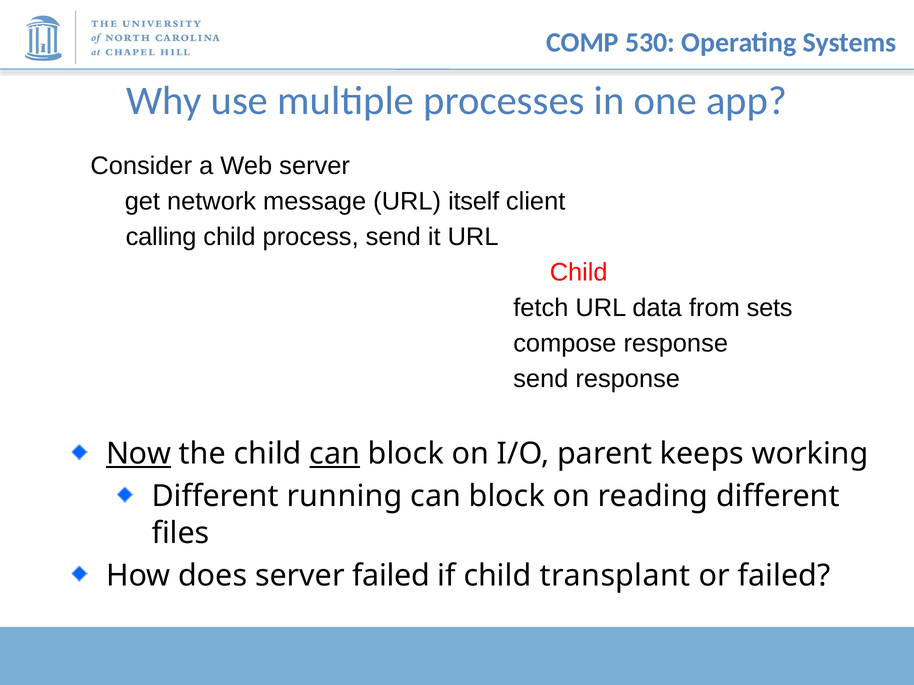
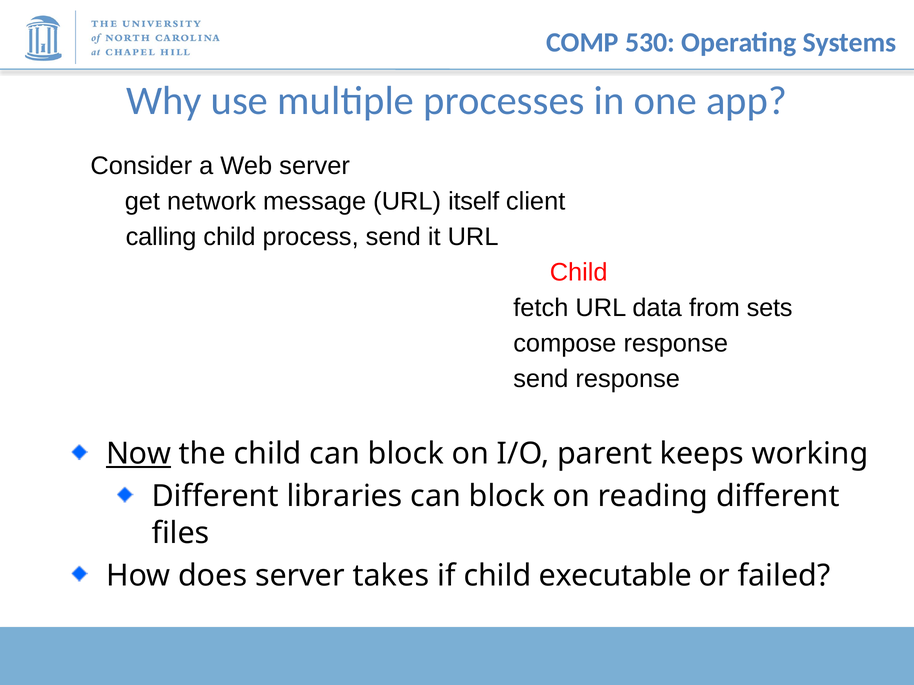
can at (335, 454) underline: present -> none
running: running -> libraries
server failed: failed -> takes
transplant: transplant -> executable
